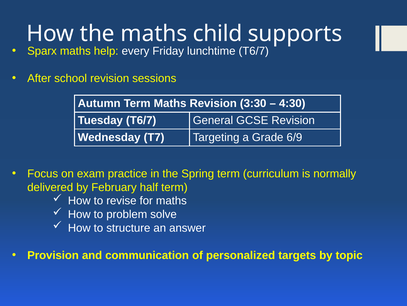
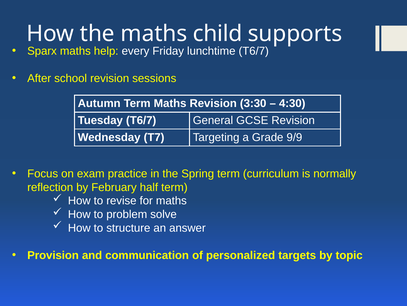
6/9: 6/9 -> 9/9
delivered: delivered -> reflection
